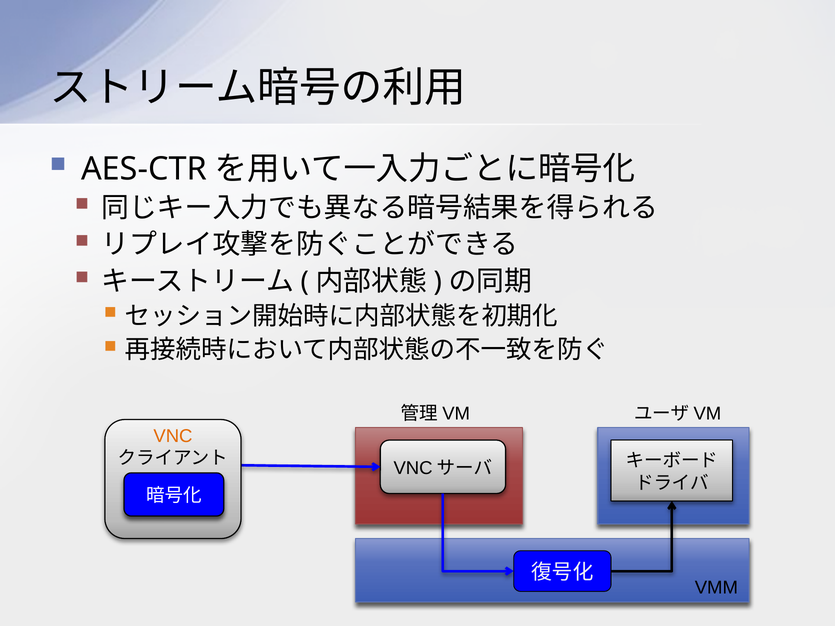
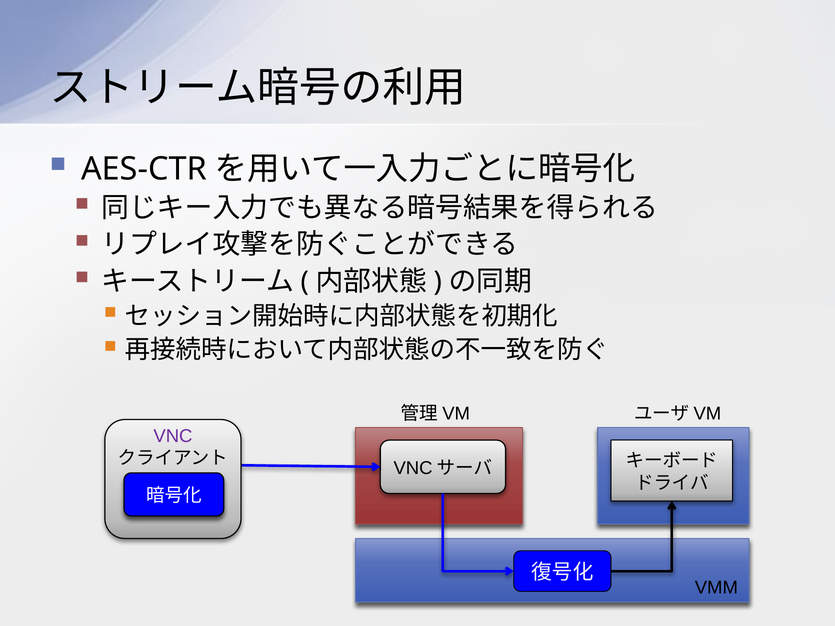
VNC colour: orange -> purple
